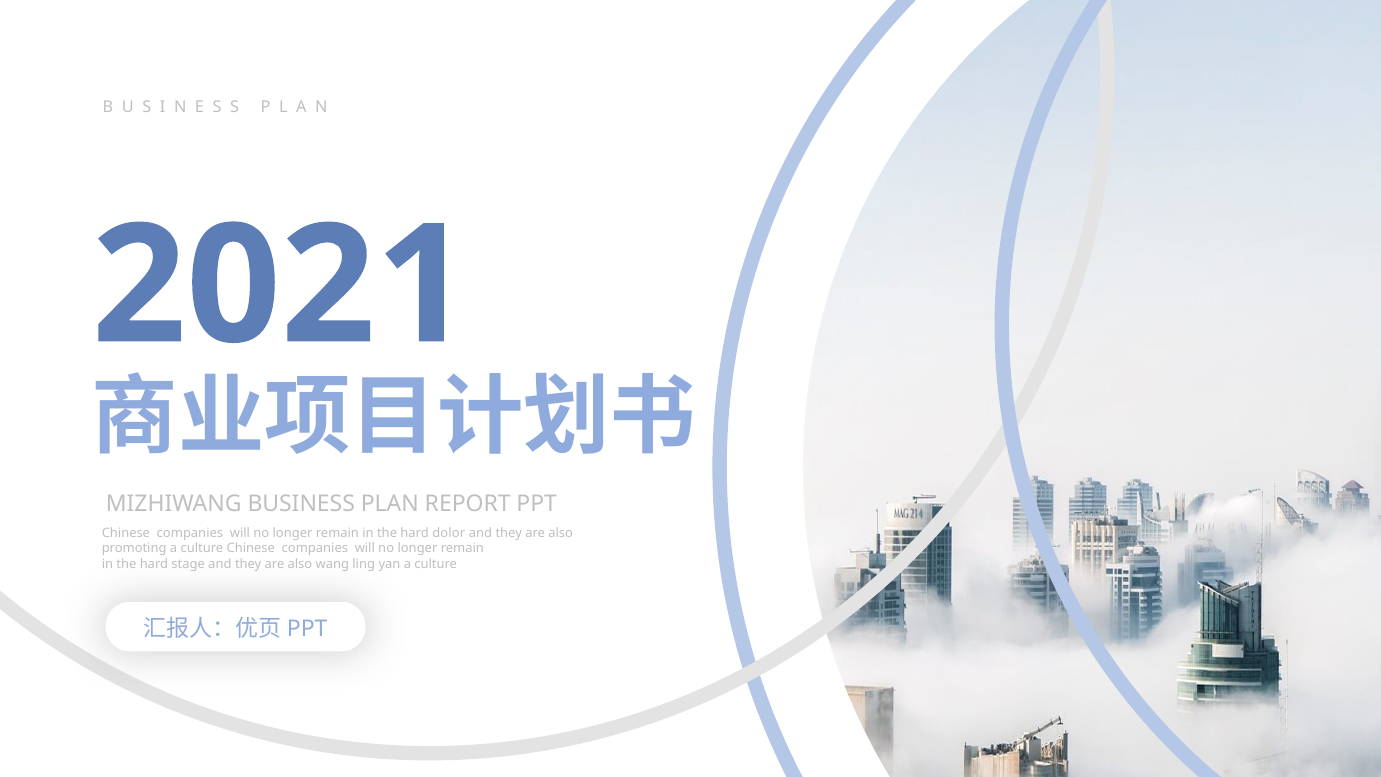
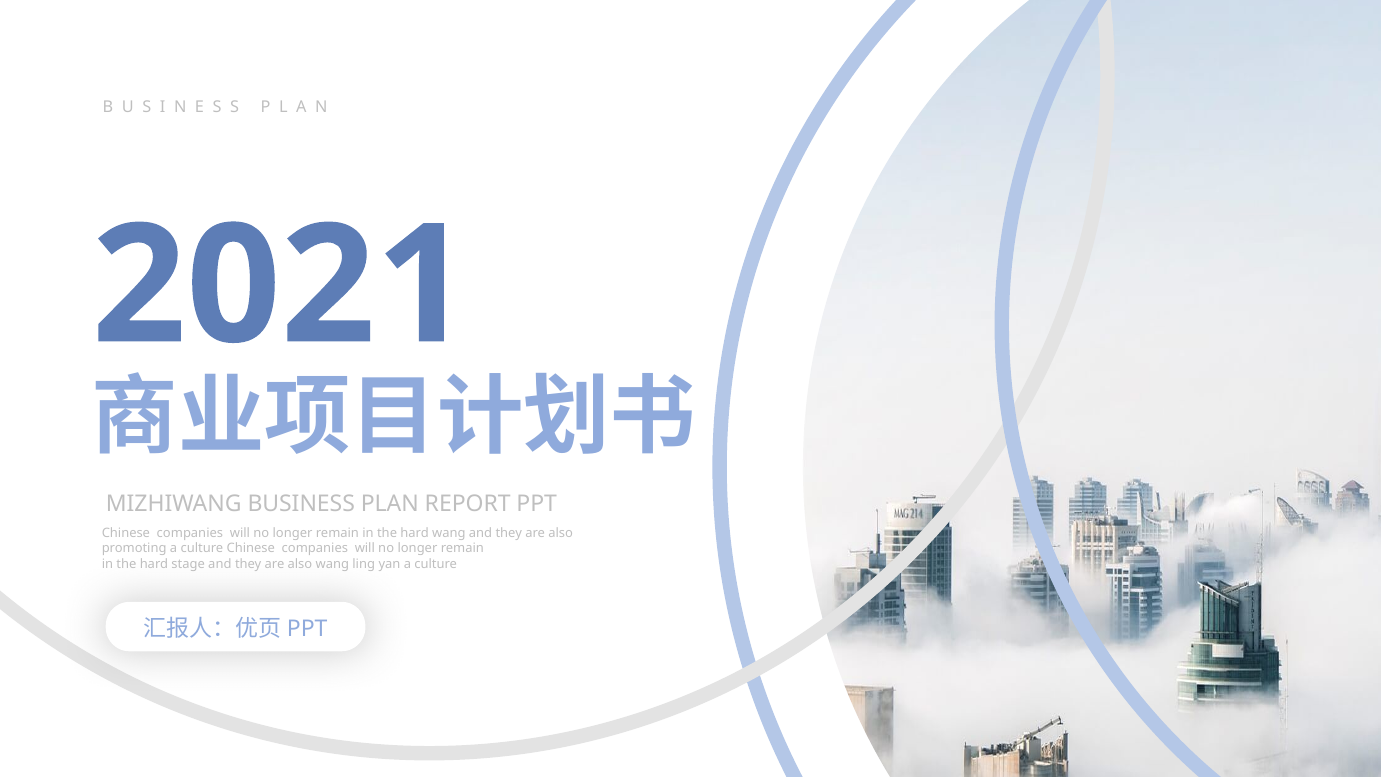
hard dolor: dolor -> wang
